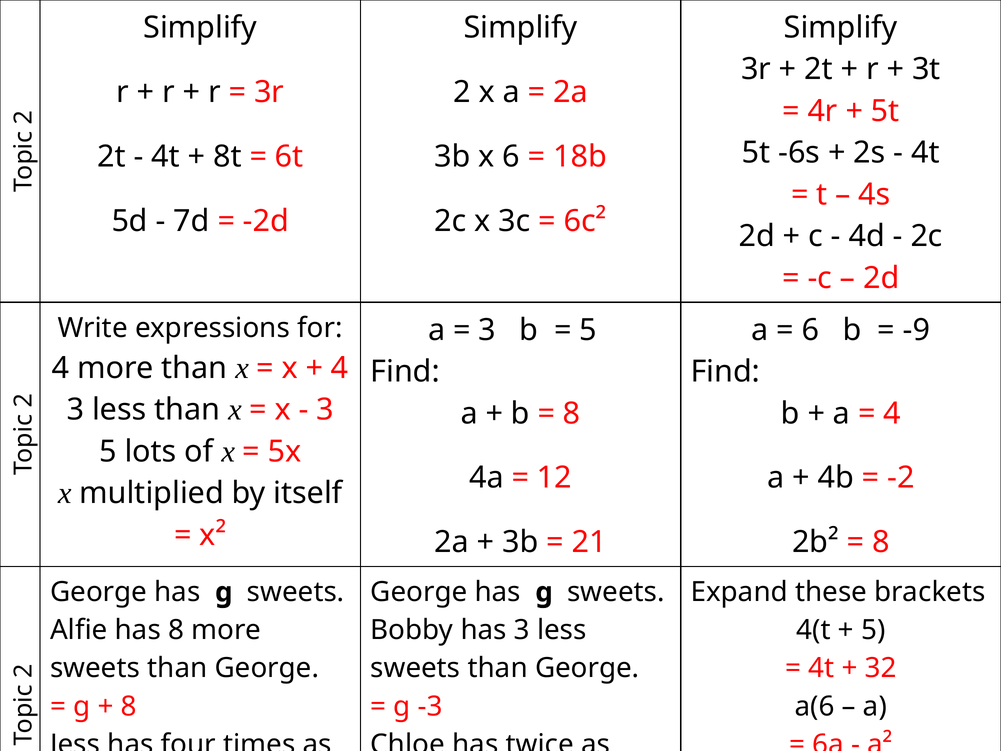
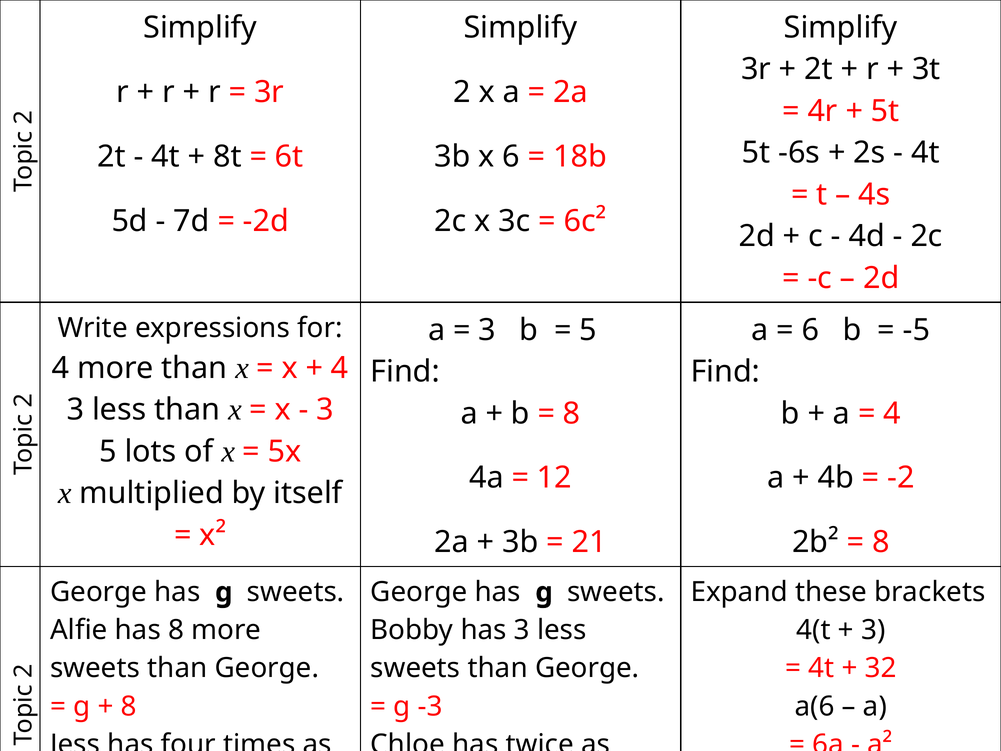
-9: -9 -> -5
5 at (873, 630): 5 -> 3
